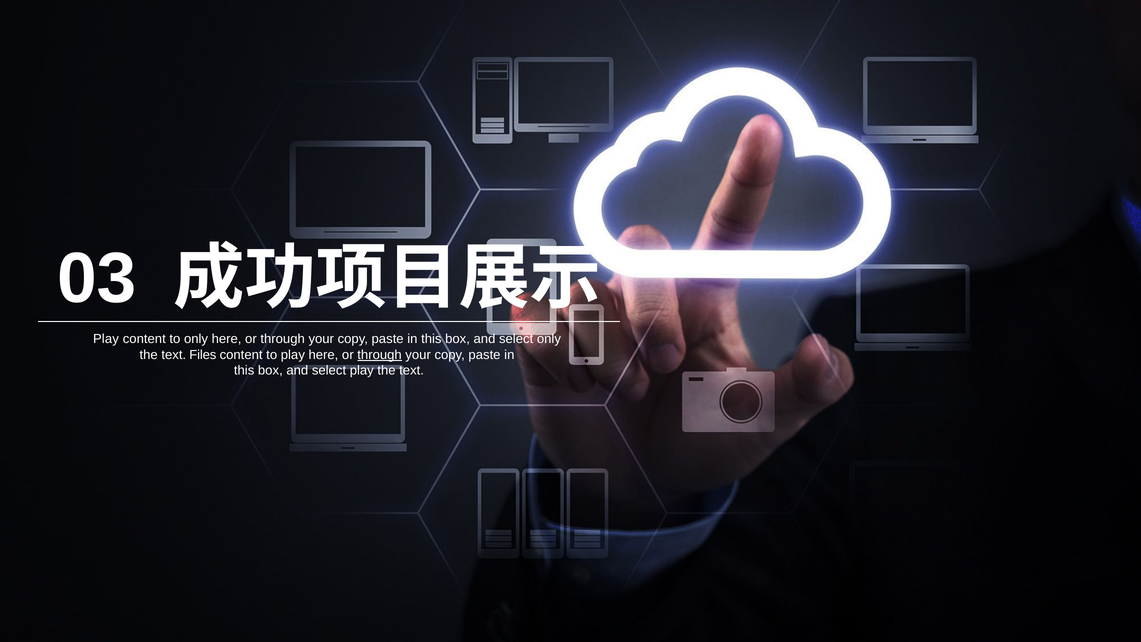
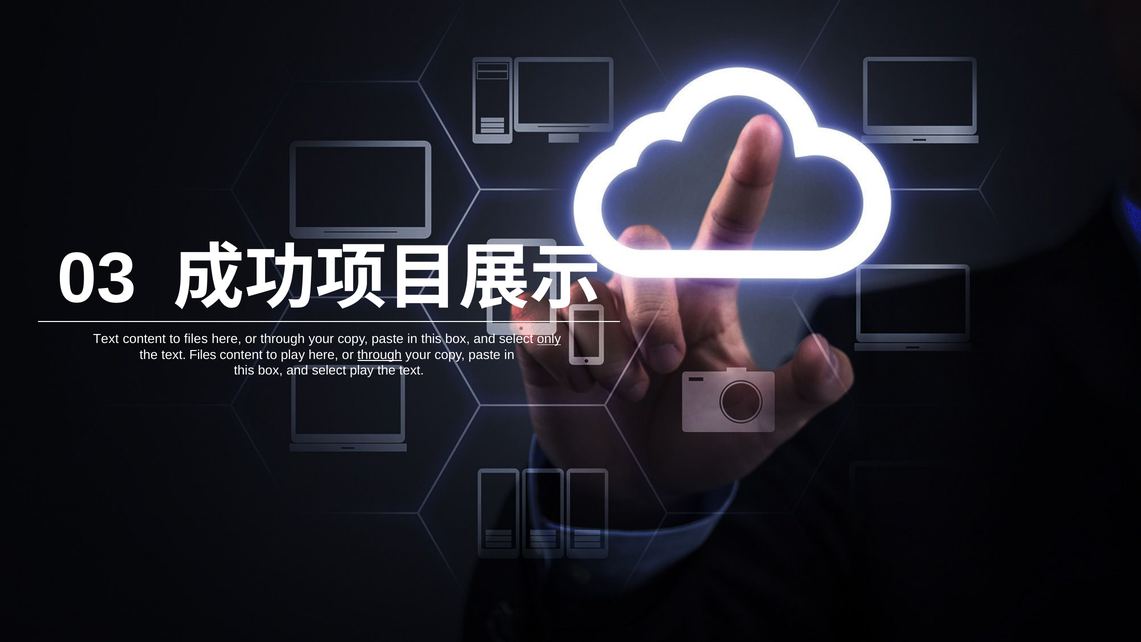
Play at (106, 339): Play -> Text
to only: only -> files
only at (549, 339) underline: none -> present
